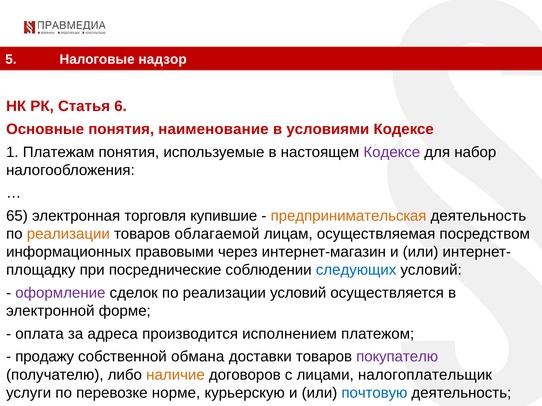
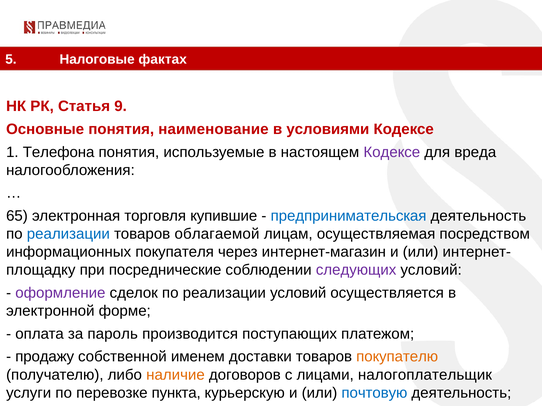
надзор: надзор -> фактах
6: 6 -> 9
Платежам: Платежам -> Телефона
набор: набор -> вреда
предпринимательская colour: orange -> blue
реализации at (68, 234) colour: orange -> blue
правовыми: правовыми -> покупателя
следующих colour: blue -> purple
адреса: адреса -> пароль
исполнением: исполнением -> поступающих
обмана: обмана -> именем
покупателю colour: purple -> orange
норме: норме -> пункта
